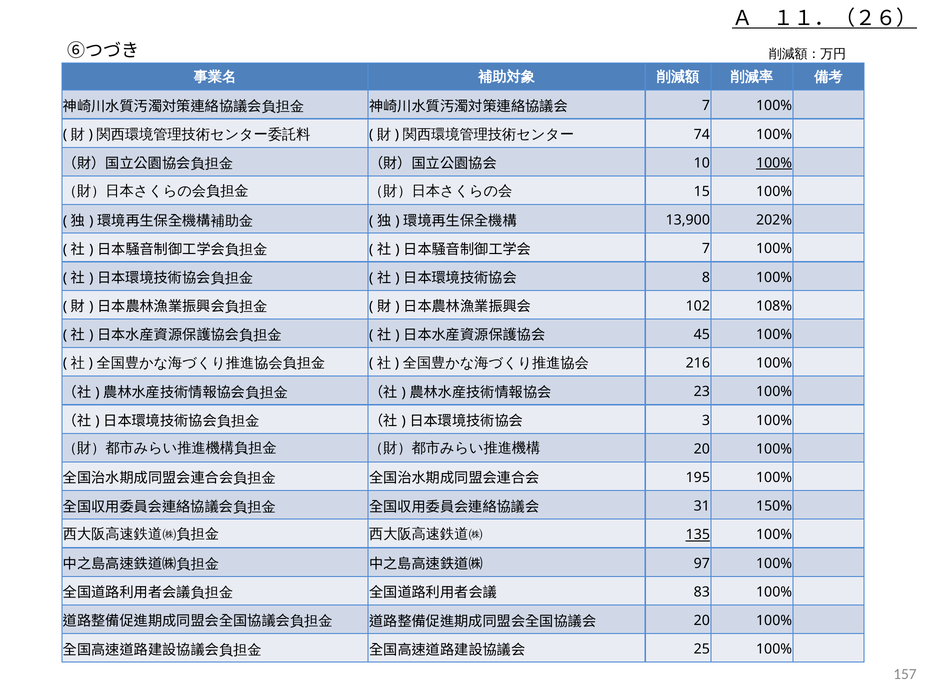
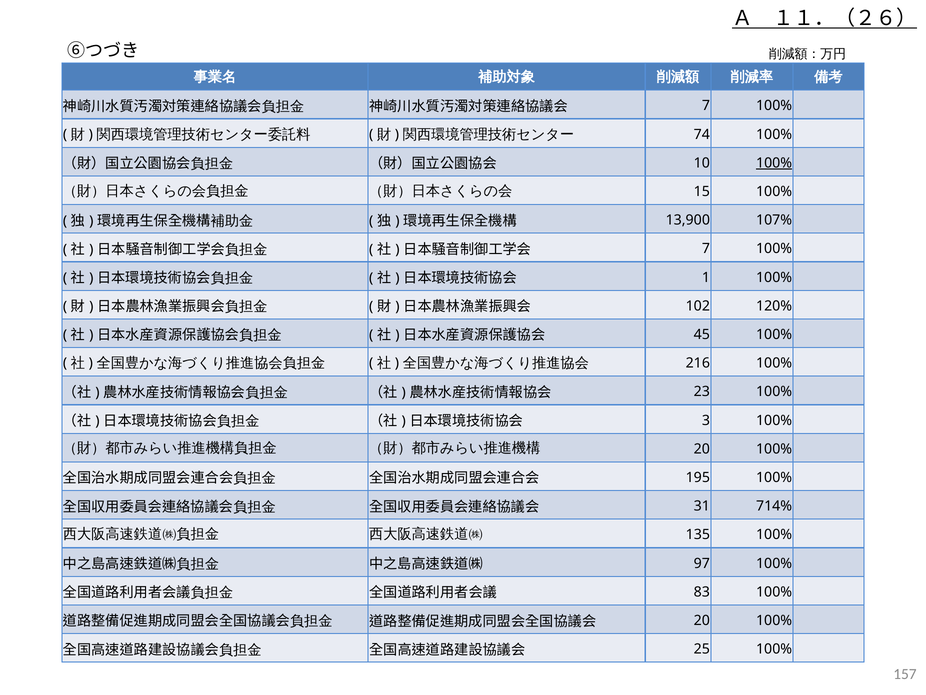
202%: 202% -> 107%
8: 8 -> 1
108%: 108% -> 120%
150%: 150% -> 714%
135 underline: present -> none
